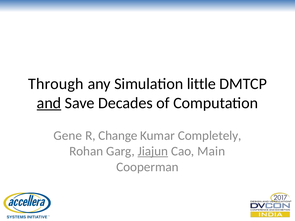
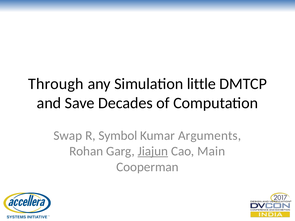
and underline: present -> none
Gene: Gene -> Swap
Change: Change -> Symbol
Completely: Completely -> Arguments
